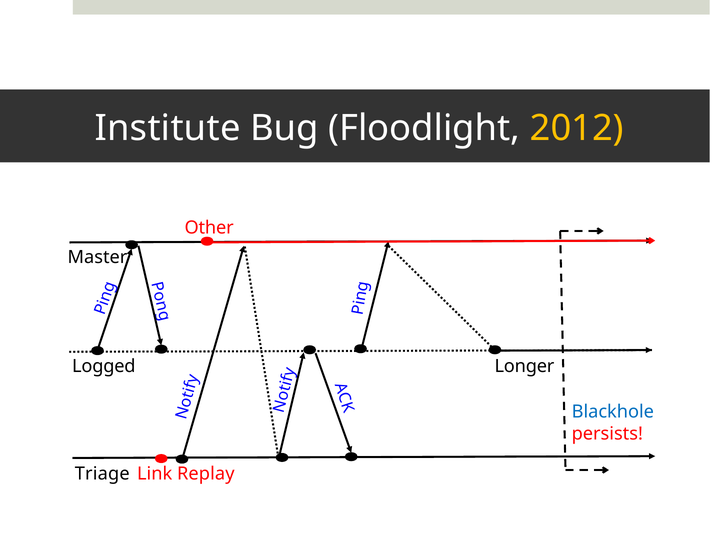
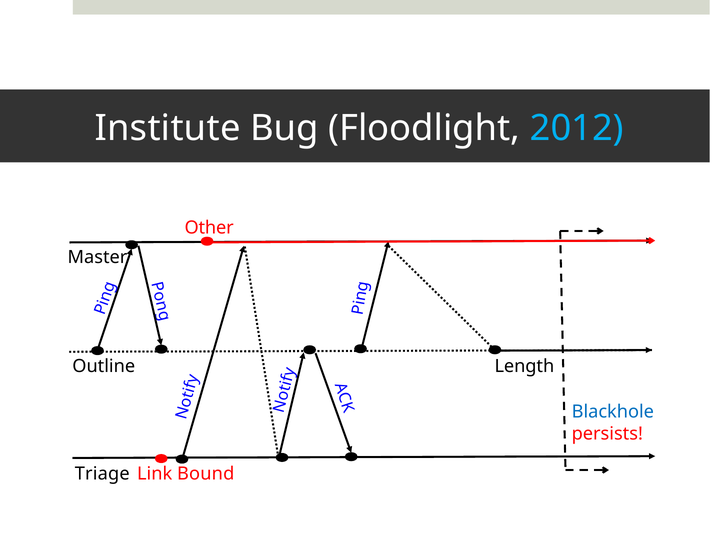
2012 colour: yellow -> light blue
Logged: Logged -> Outline
Longer: Longer -> Length
Replay: Replay -> Bound
